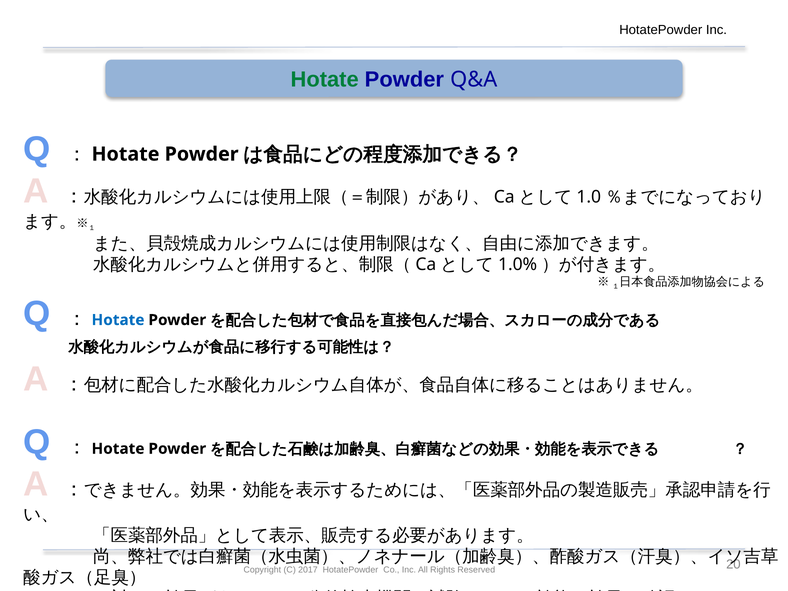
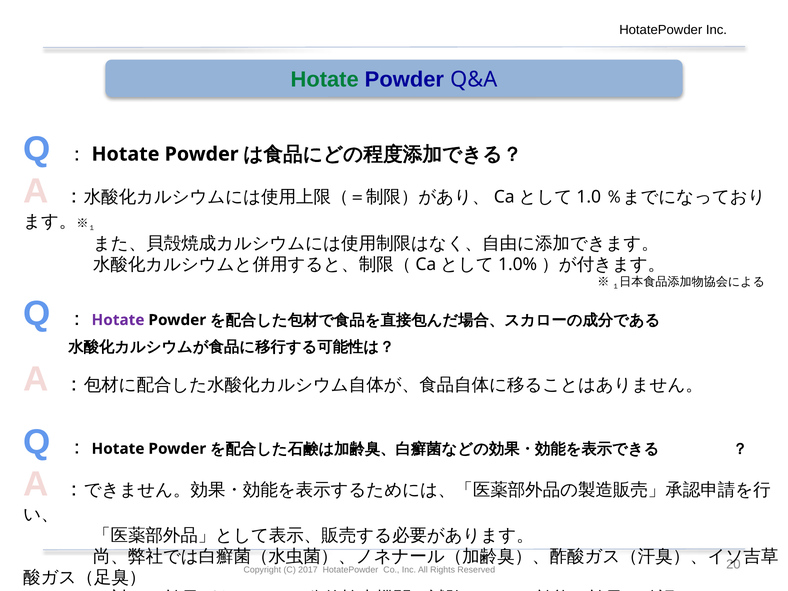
Hotate at (118, 320) colour: blue -> purple
